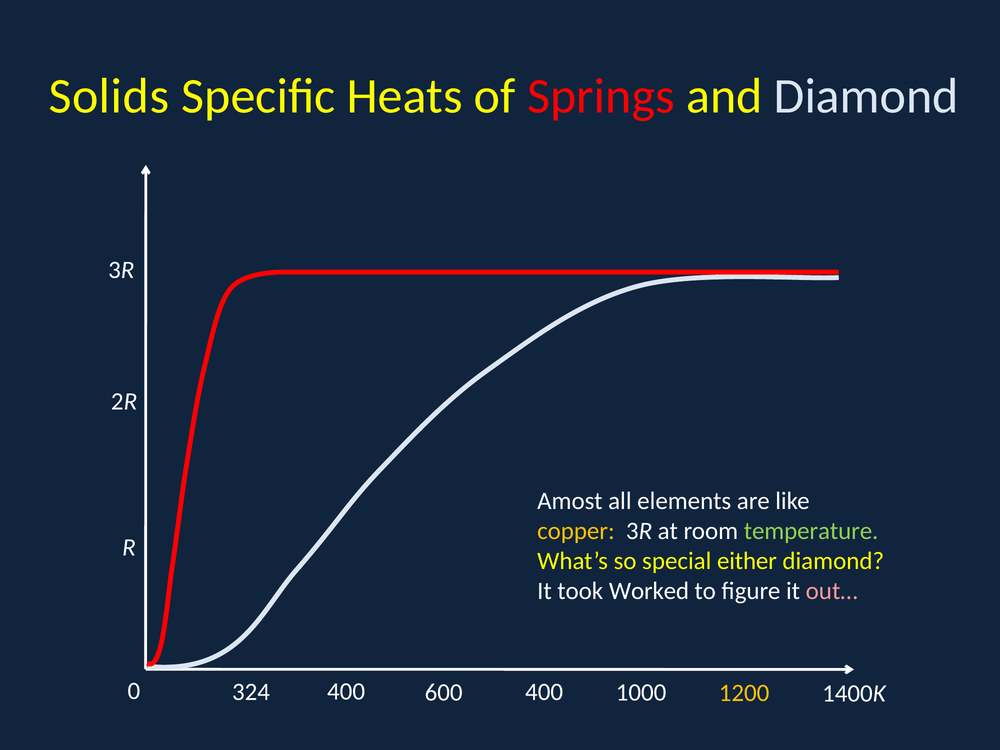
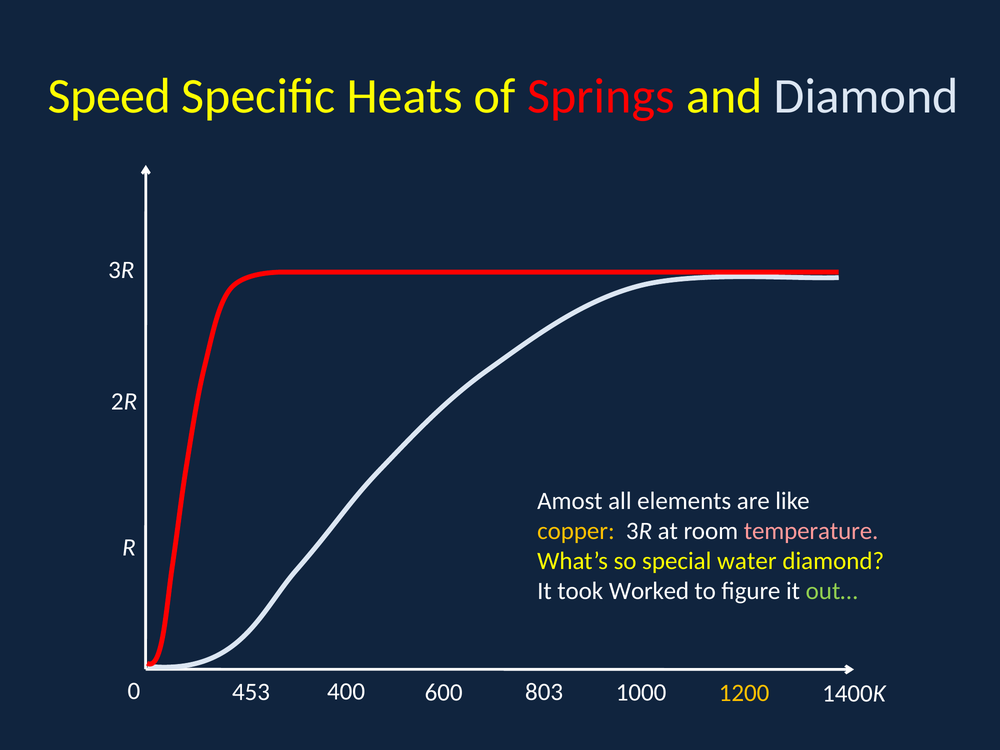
Solids: Solids -> Speed
temperature colour: light green -> pink
either: either -> water
out… colour: pink -> light green
324: 324 -> 453
600 400: 400 -> 803
